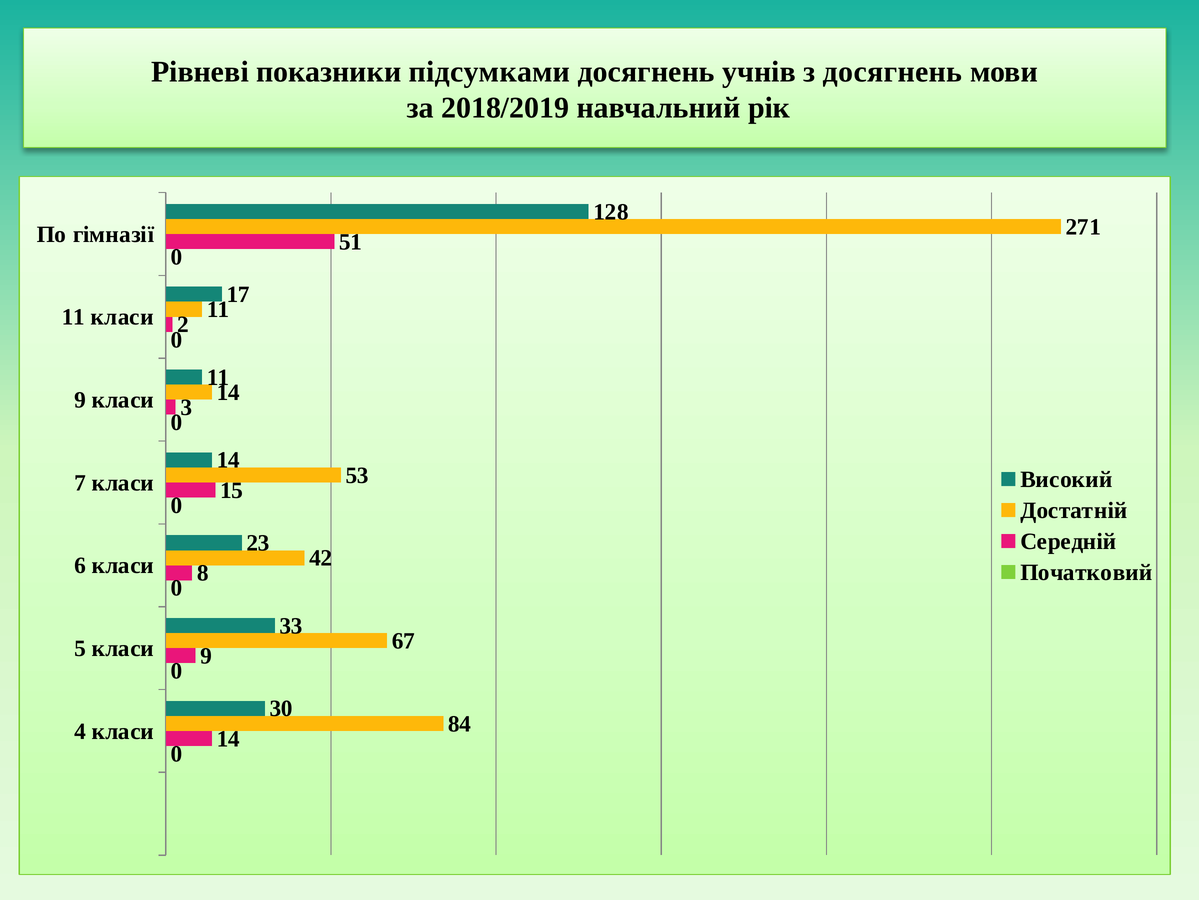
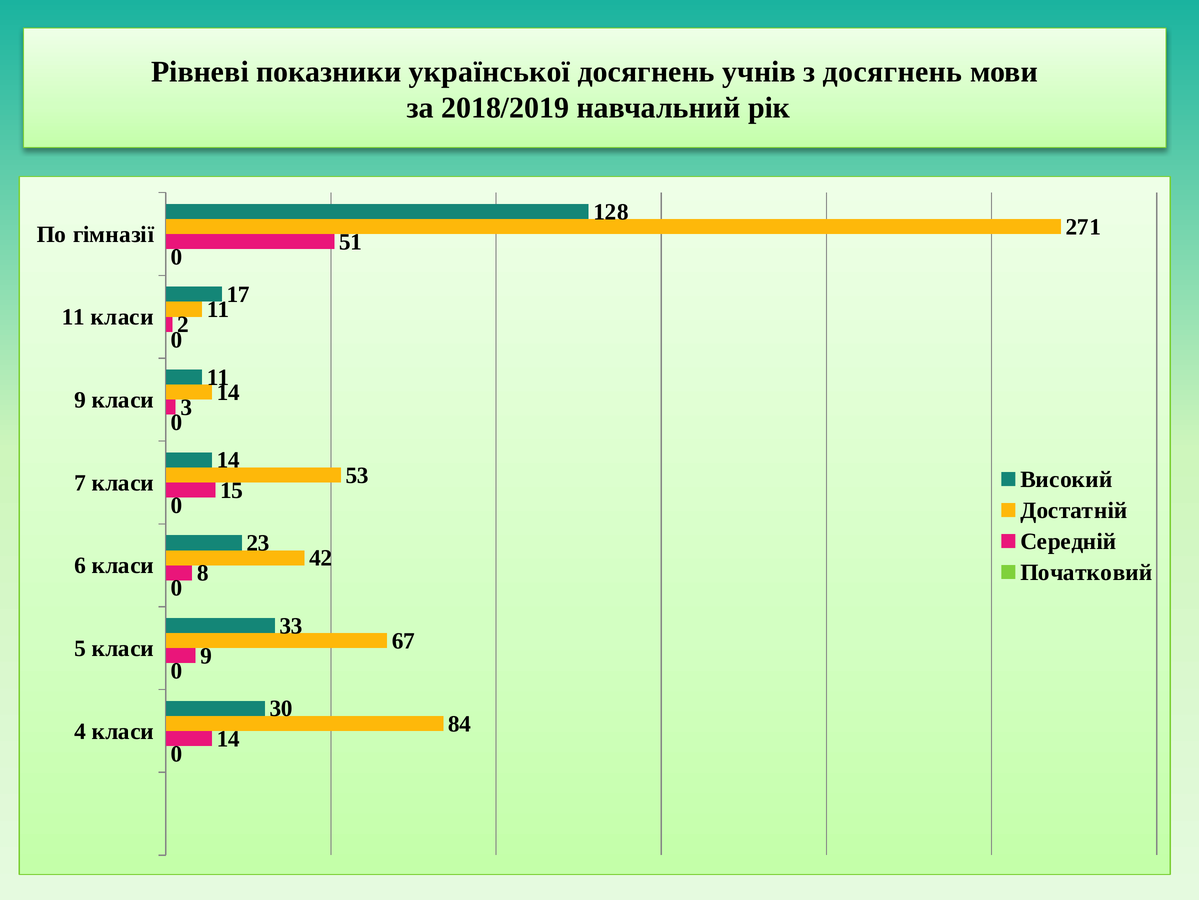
підсумками: підсумками -> української
